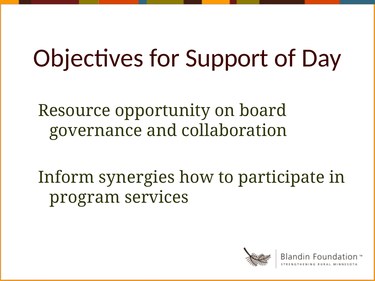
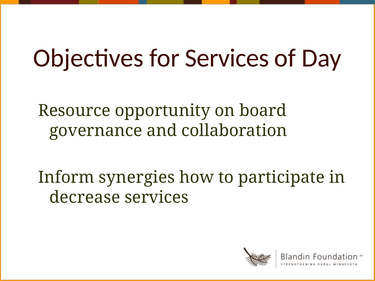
for Support: Support -> Services
program: program -> decrease
